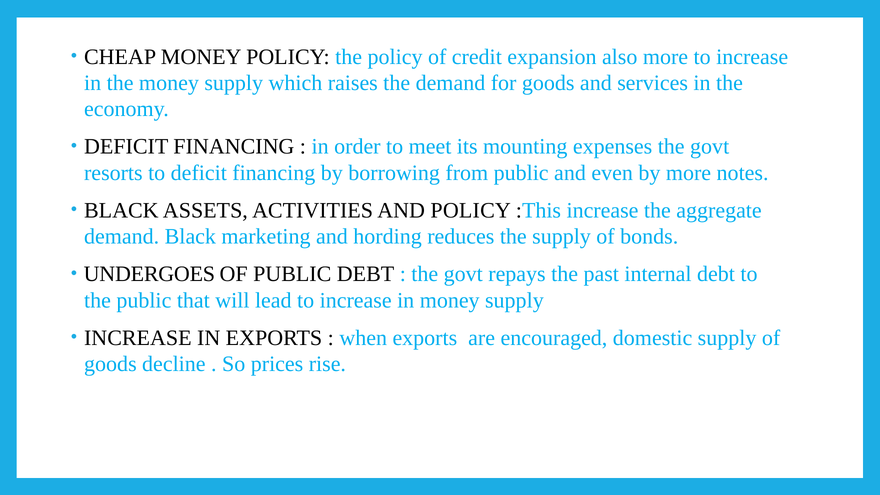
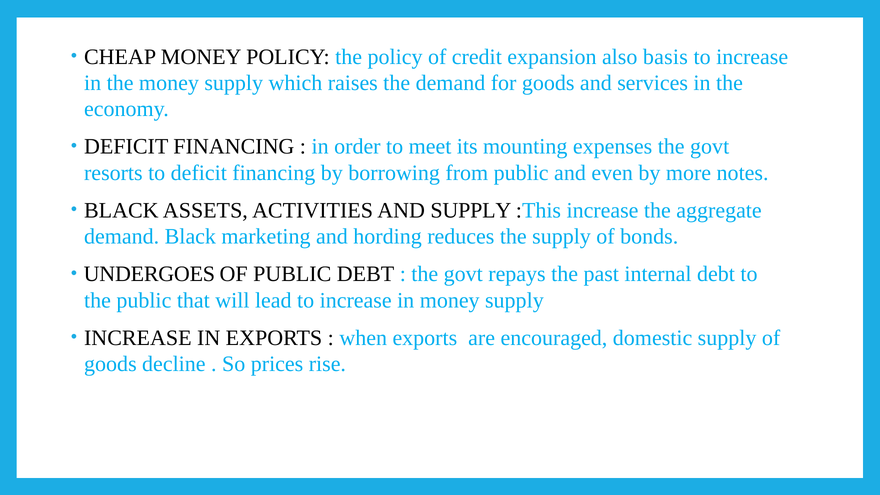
also more: more -> basis
AND POLICY: POLICY -> SUPPLY
